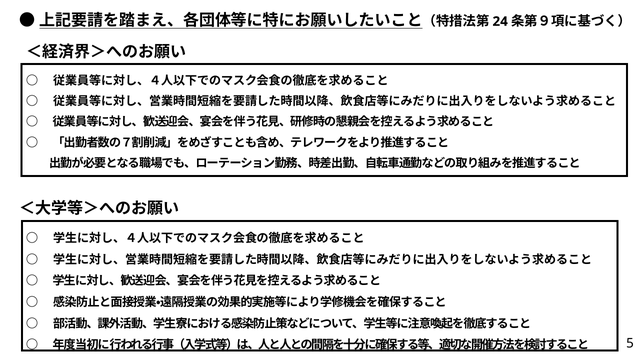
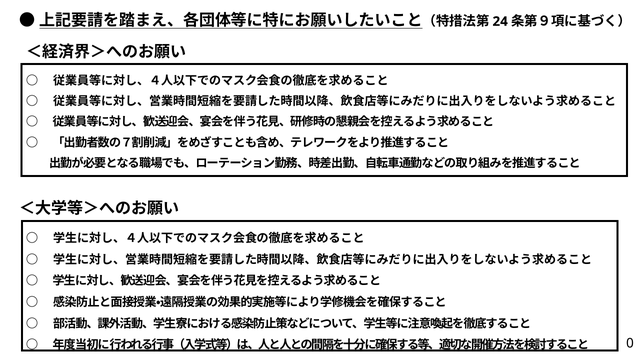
5: 5 -> 0
